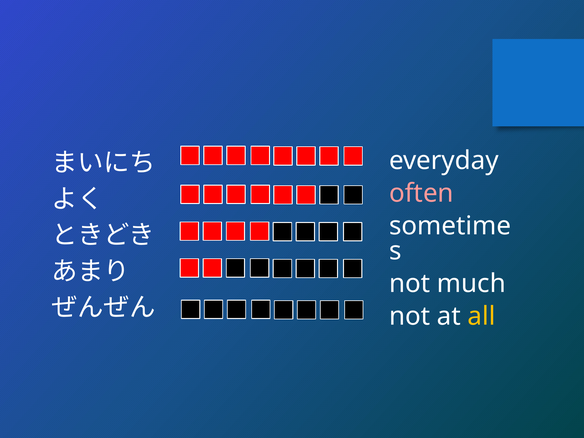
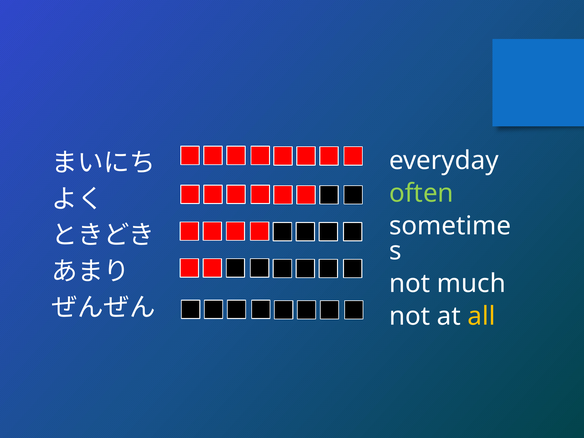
often colour: pink -> light green
